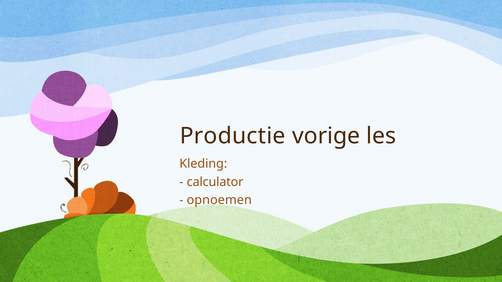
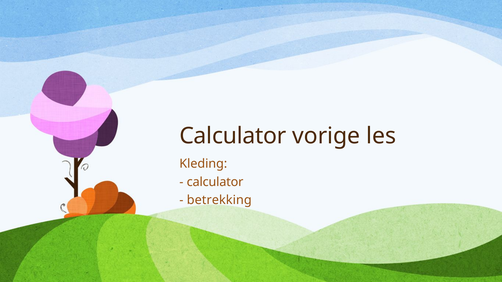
Productie at (233, 136): Productie -> Calculator
opnoemen: opnoemen -> betrekking
